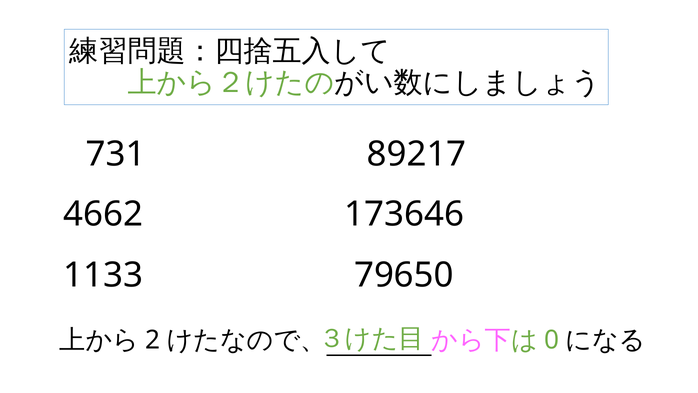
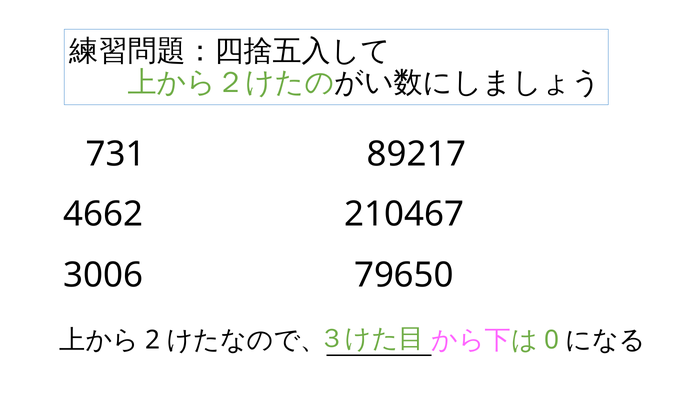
173646: 173646 -> 210467
1133: 1133 -> 3006
